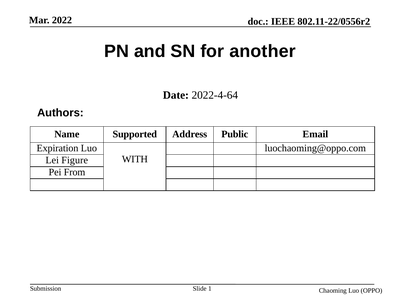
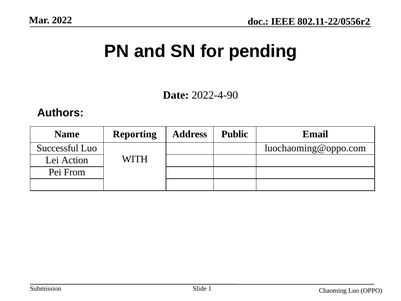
another: another -> pending
2022-4-64: 2022-4-64 -> 2022-4-90
Supported: Supported -> Reporting
Expiration: Expiration -> Successful
Figure: Figure -> Action
